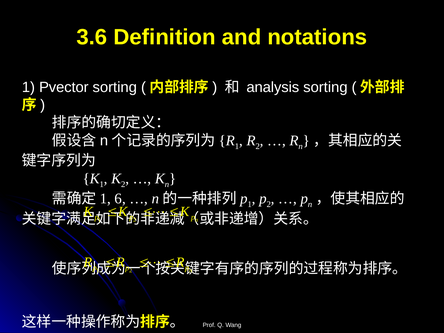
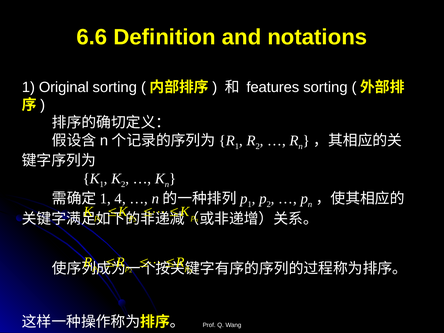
3.6: 3.6 -> 6.6
Pvector: Pvector -> Original
analysis: analysis -> features
6: 6 -> 4
